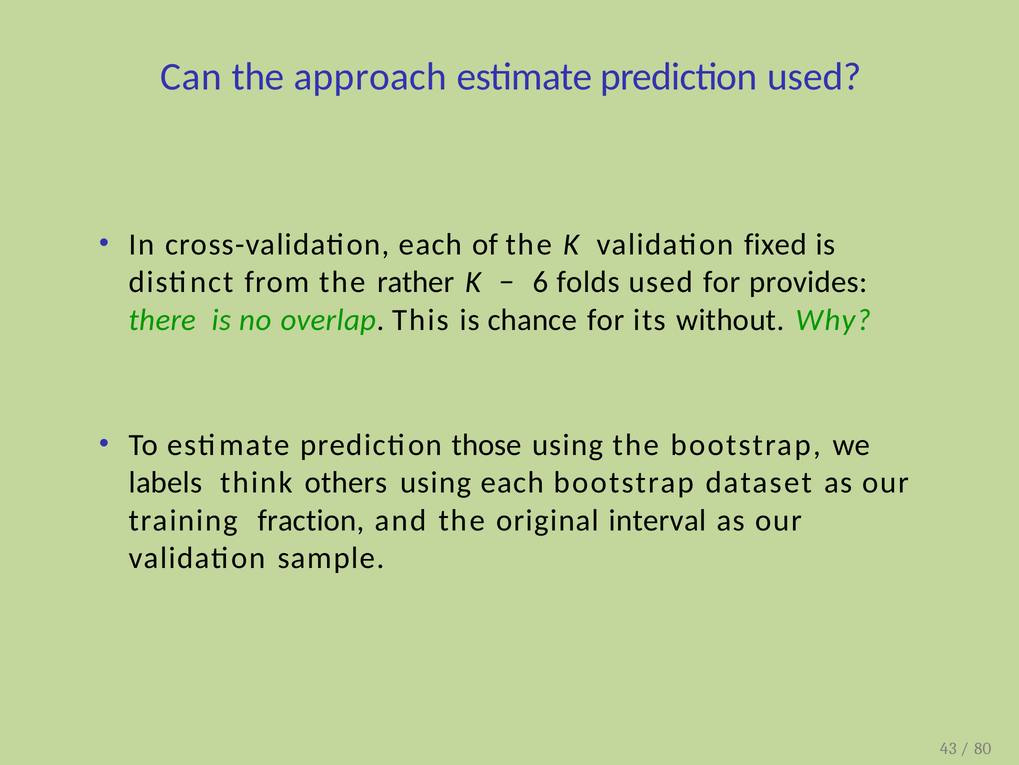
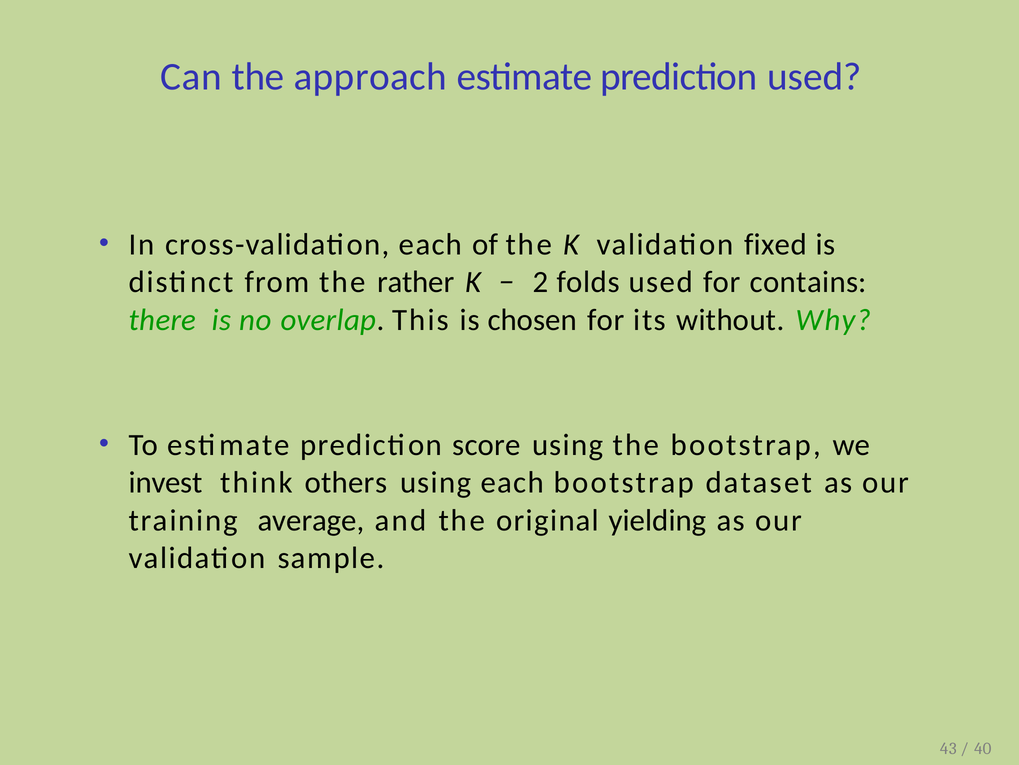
6: 6 -> 2
provides: provides -> contains
chance: chance -> chosen
those: those -> score
labels: labels -> invest
fraction: fraction -> average
interval: interval -> yielding
80: 80 -> 40
